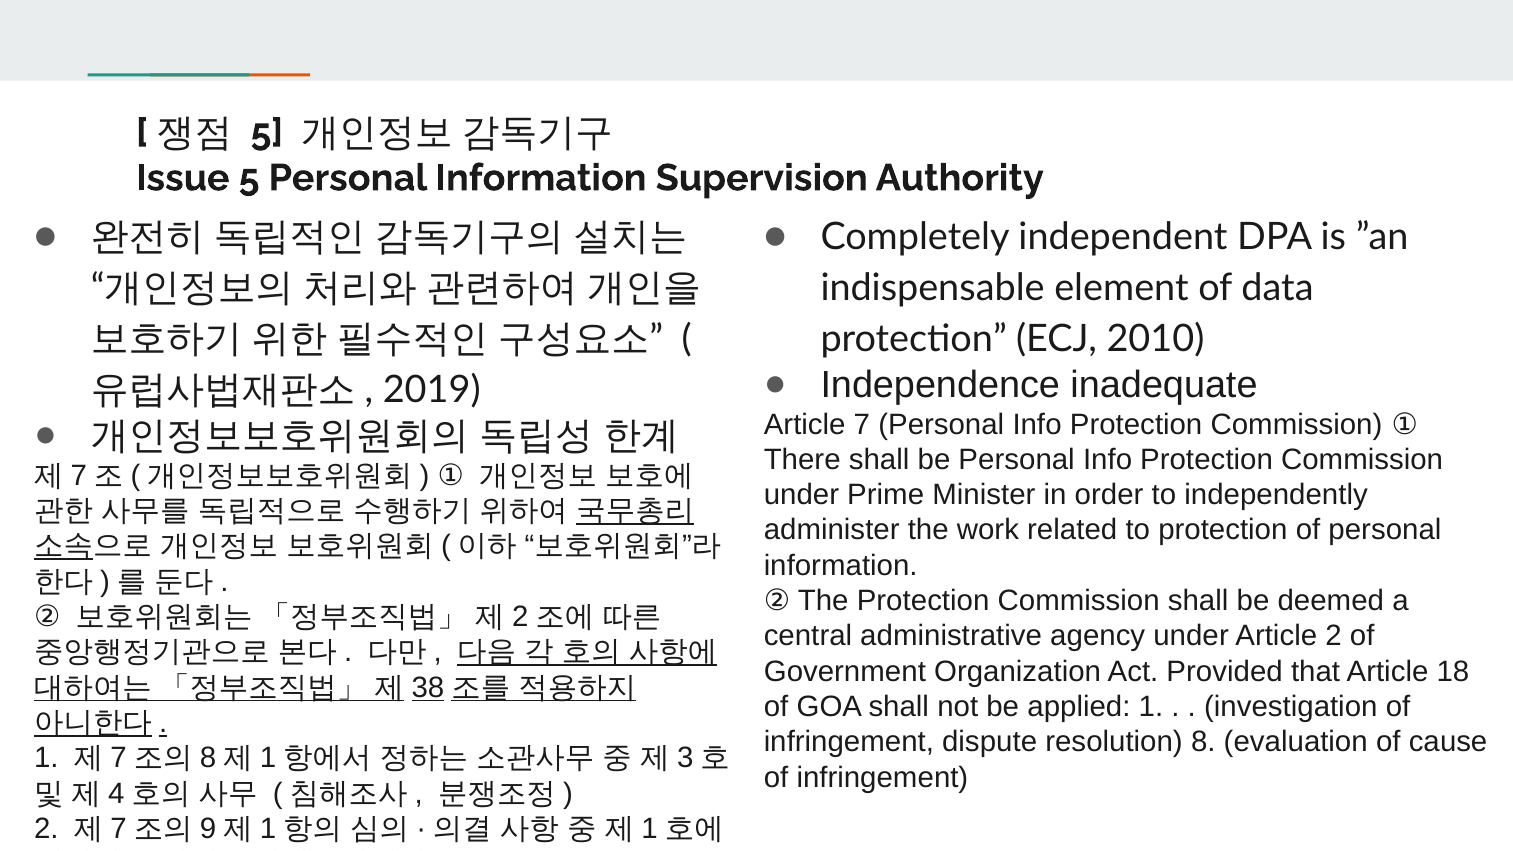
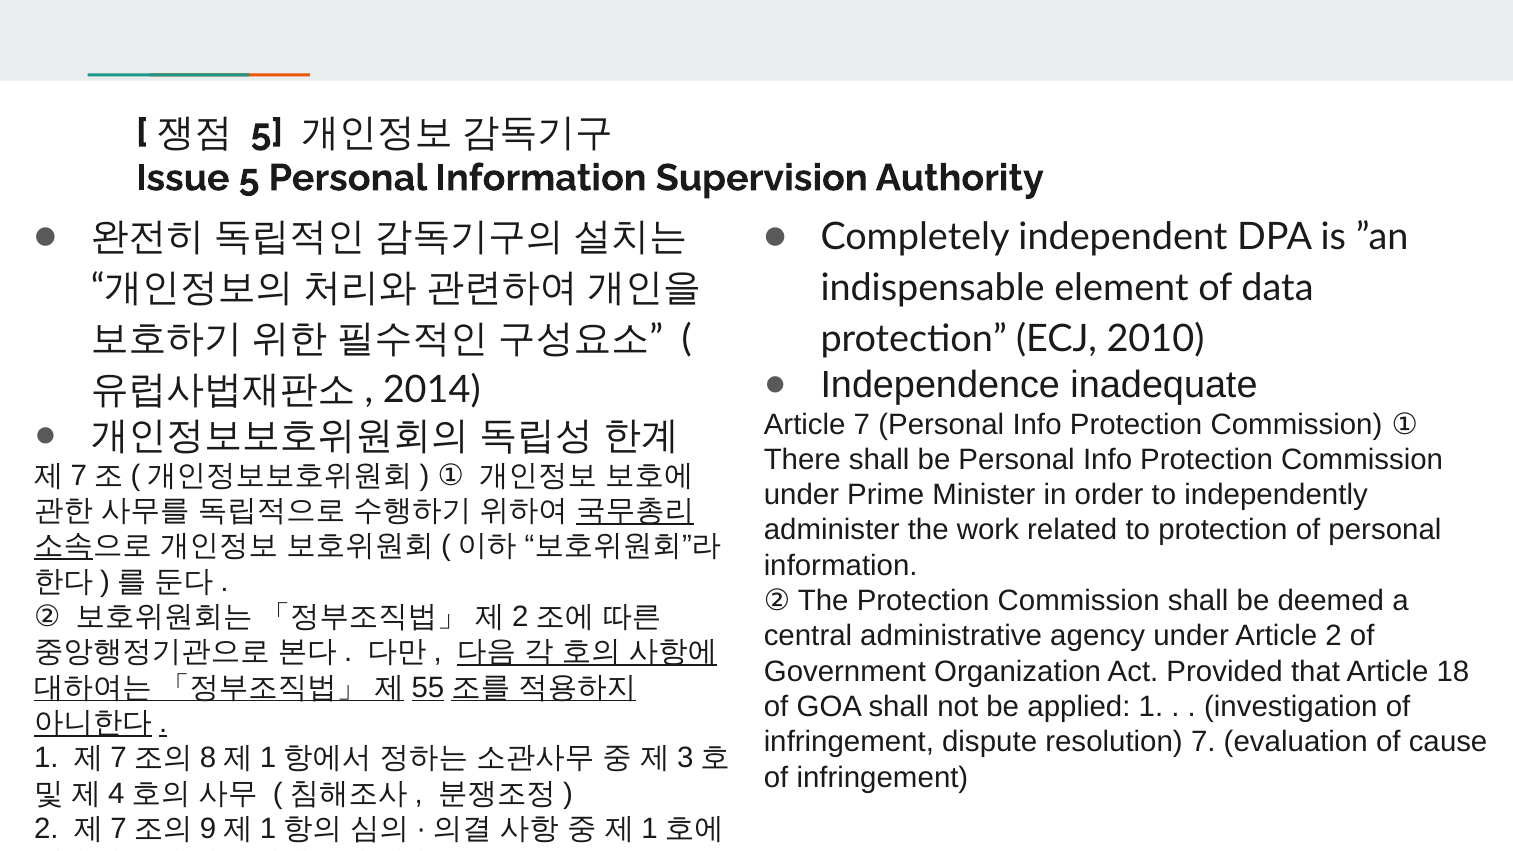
2019: 2019 -> 2014
38: 38 -> 55
resolution 8: 8 -> 7
